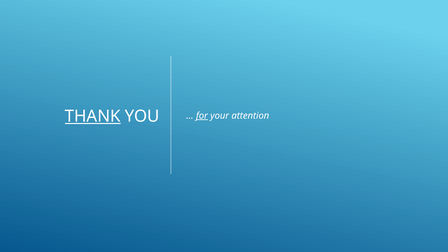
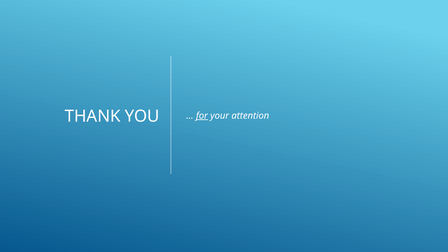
THANK underline: present -> none
